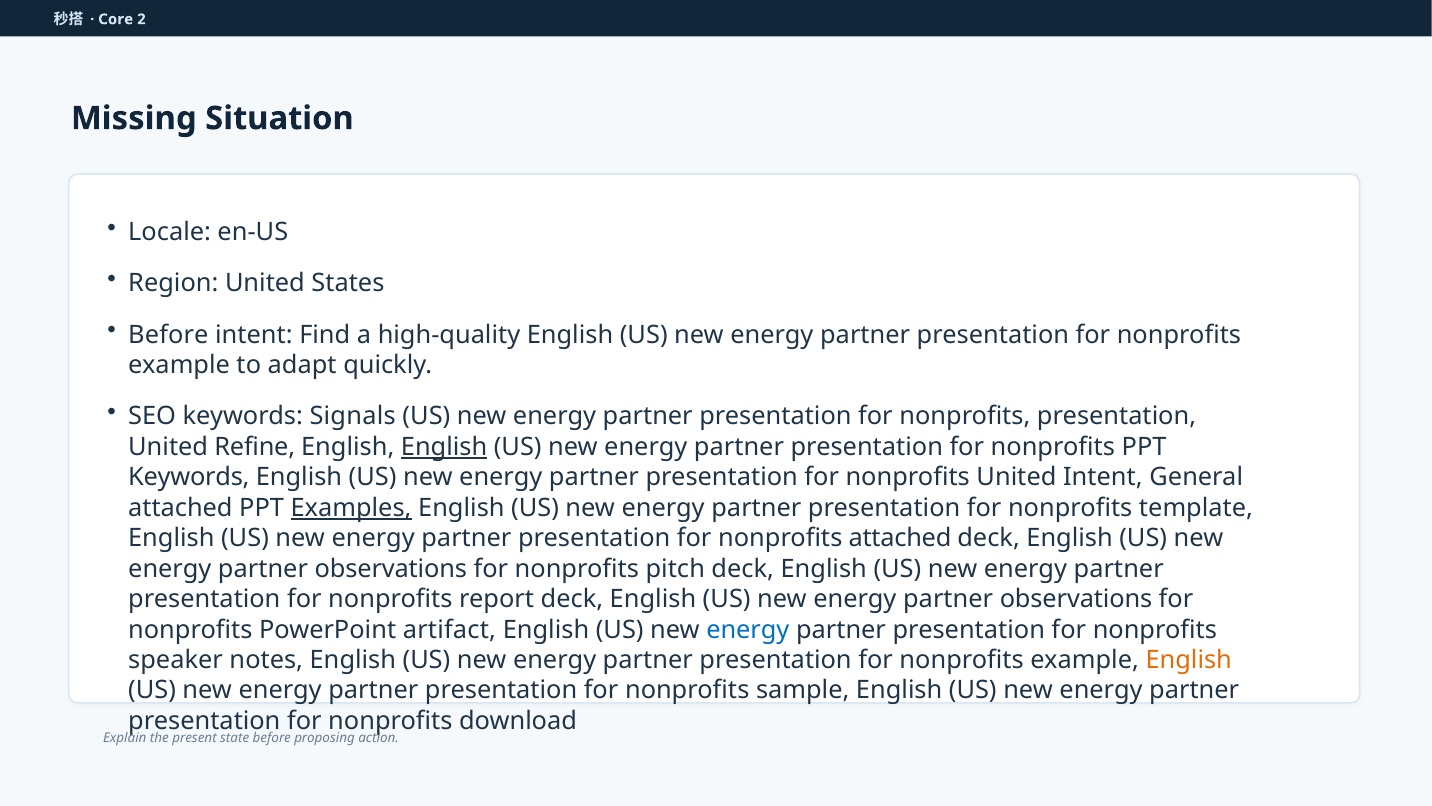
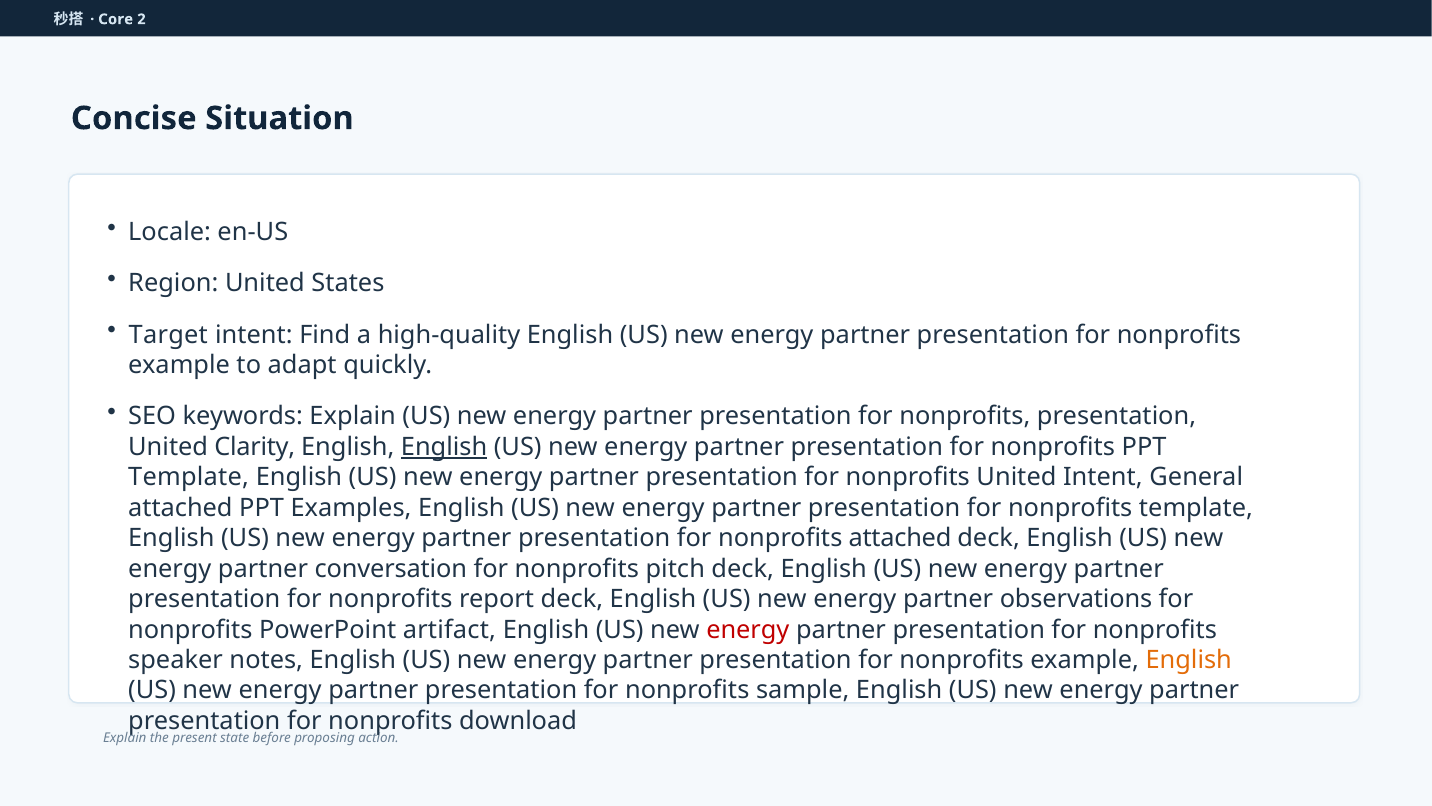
Missing: Missing -> Concise
Before at (168, 334): Before -> Target
keywords Signals: Signals -> Explain
Refine: Refine -> Clarity
Keywords at (189, 477): Keywords -> Template
Examples underline: present -> none
observations at (391, 568): observations -> conversation
energy at (748, 629) colour: blue -> red
